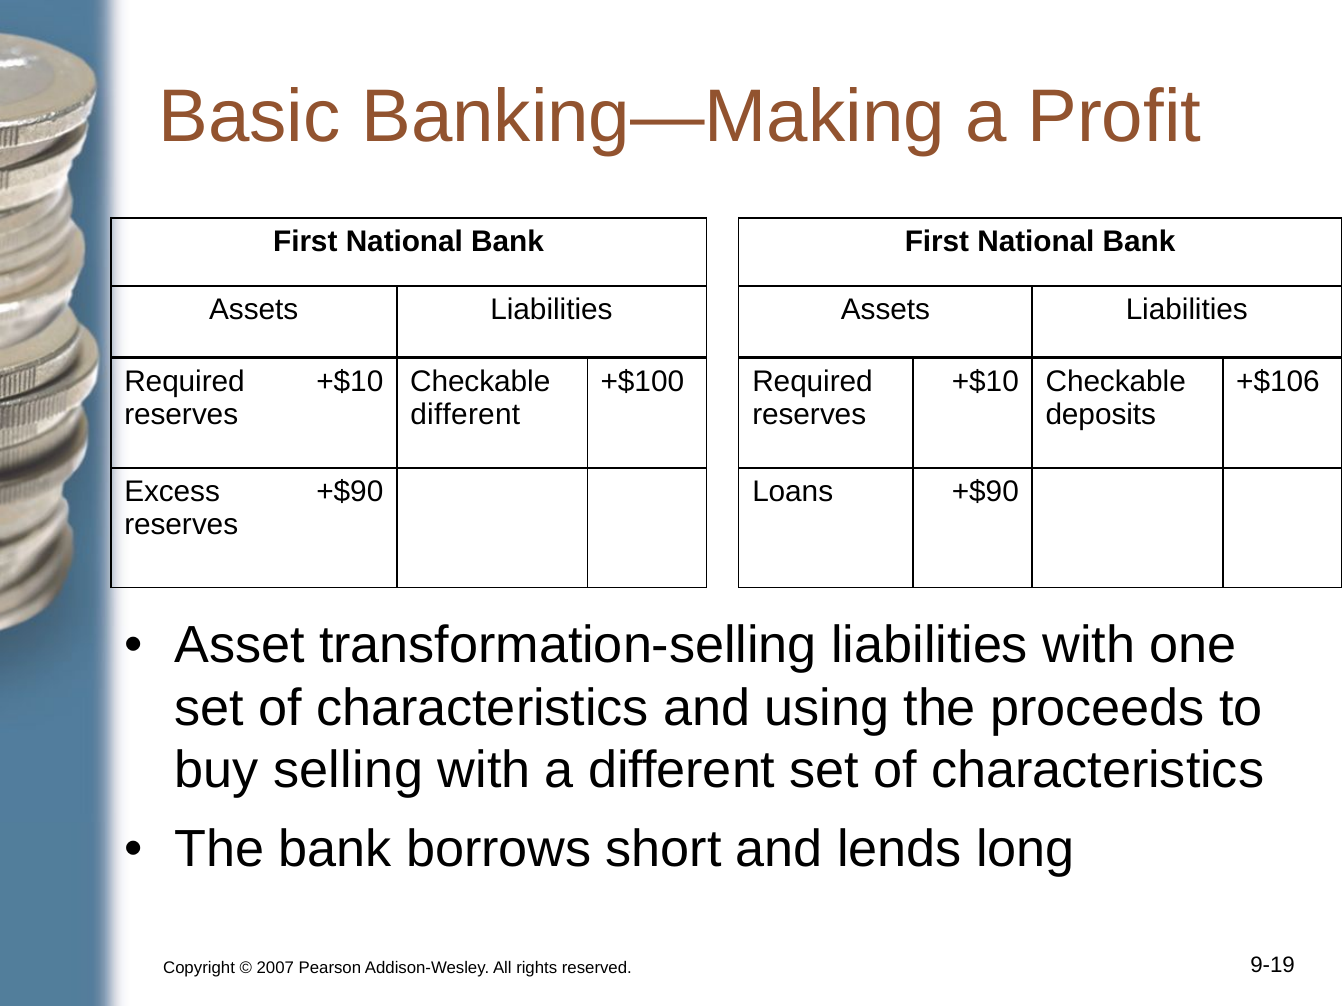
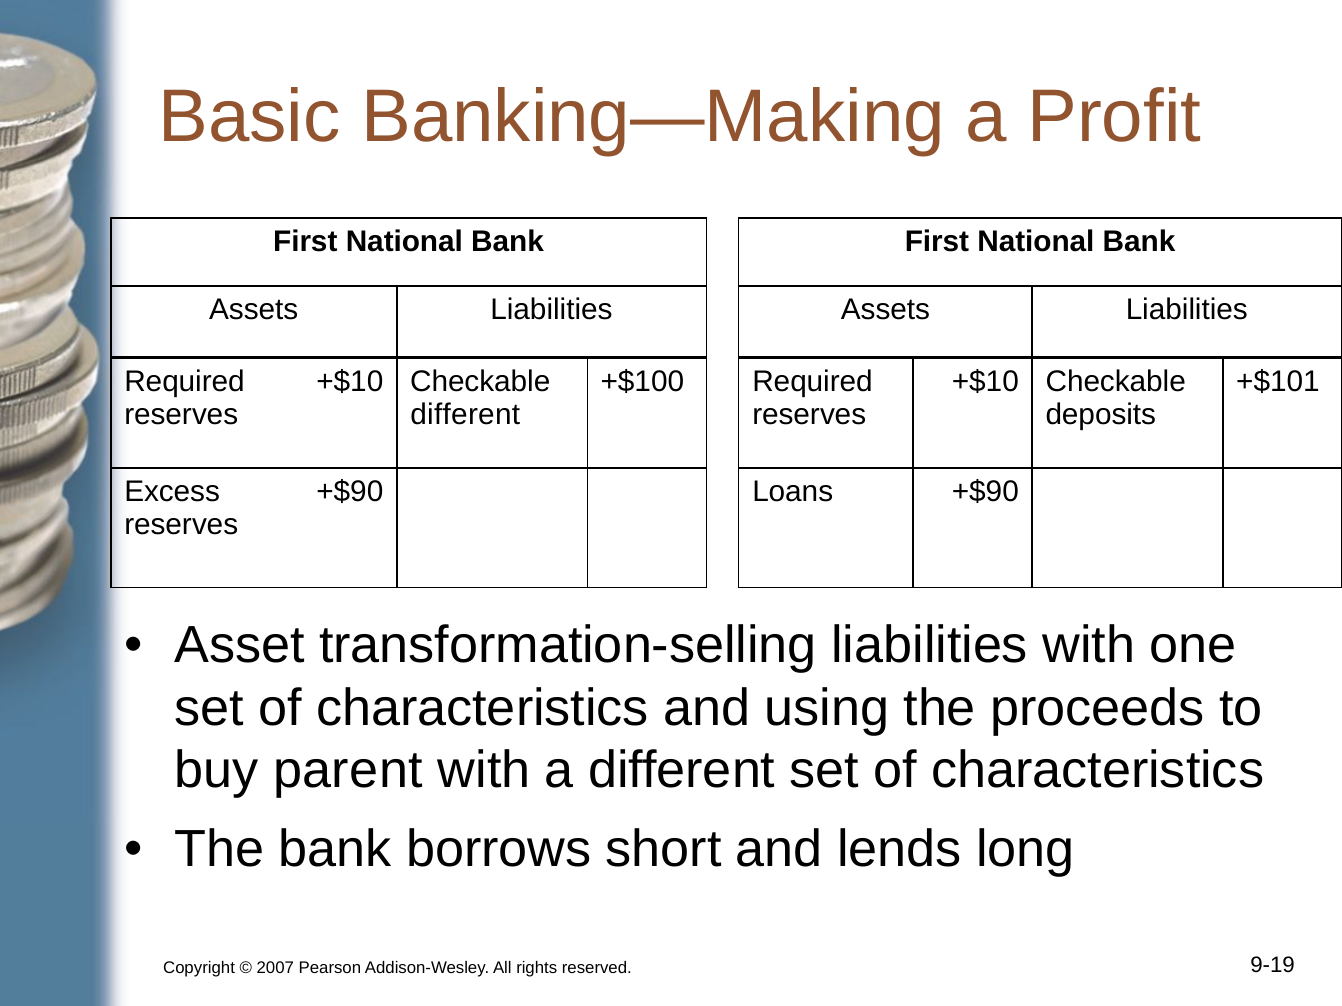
+$106: +$106 -> +$101
selling: selling -> parent
